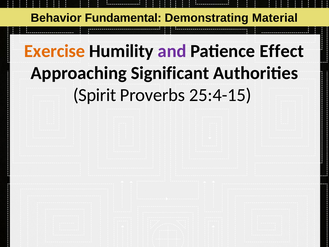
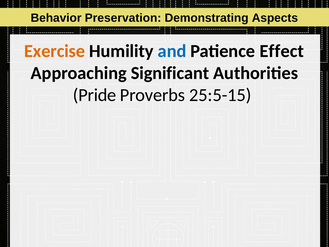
Fundamental: Fundamental -> Preservation
Material: Material -> Aspects
and colour: purple -> blue
Spirit: Spirit -> Pride
25:4-15: 25:4-15 -> 25:5-15
